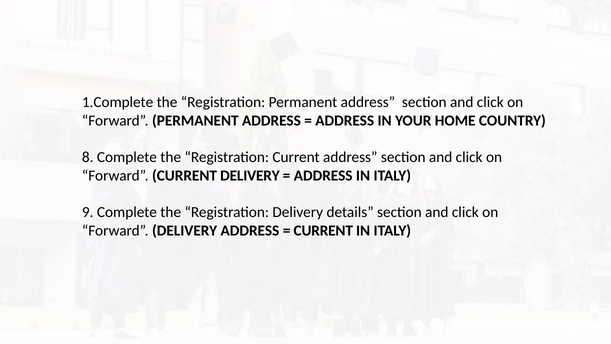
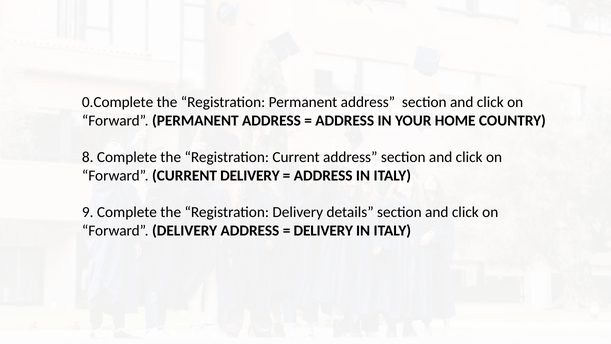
1.Complete: 1.Complete -> 0.Complete
CURRENT at (323, 230): CURRENT -> DELIVERY
